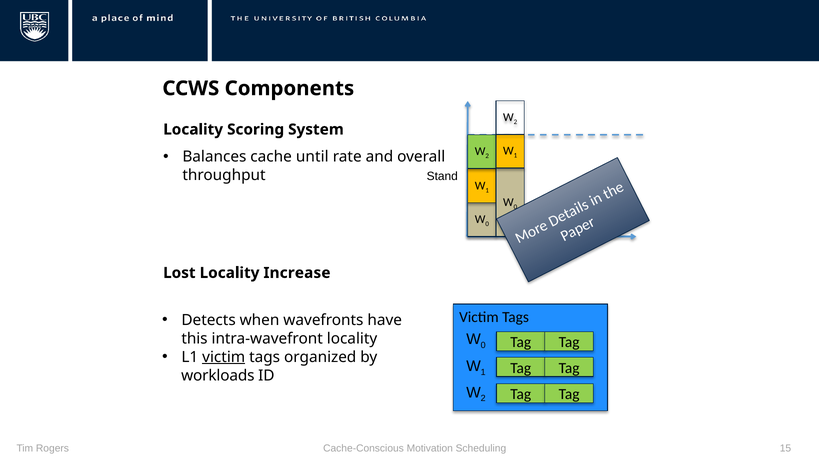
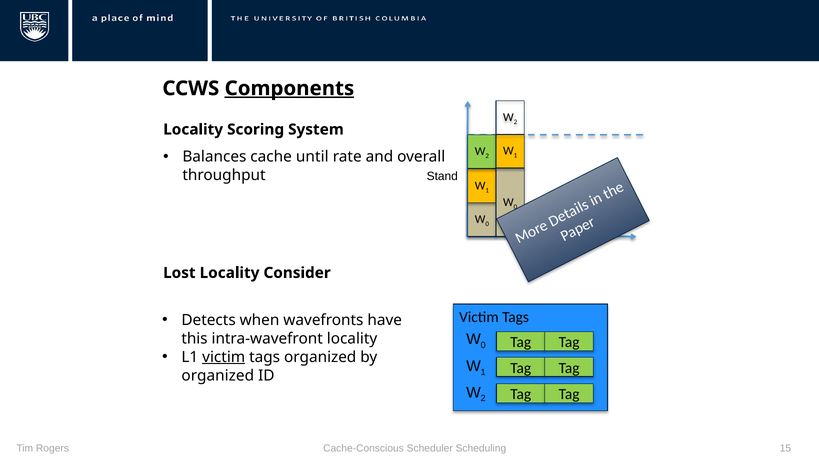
Components underline: none -> present
Increase: Increase -> Consider
workloads at (218, 375): workloads -> organized
Motivation: Motivation -> Scheduler
